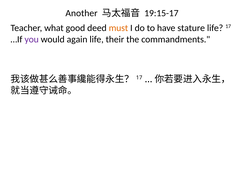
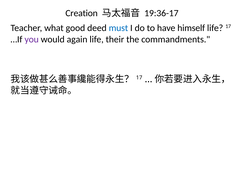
Another: Another -> Creation
19:15-17: 19:15-17 -> 19:36-17
must colour: orange -> blue
stature: stature -> himself
